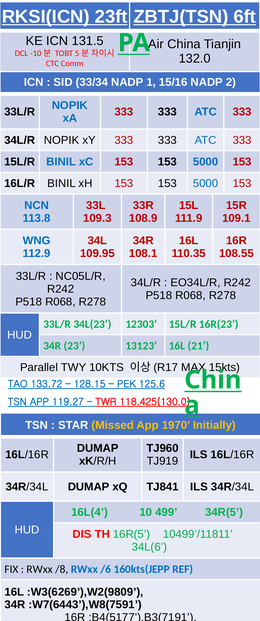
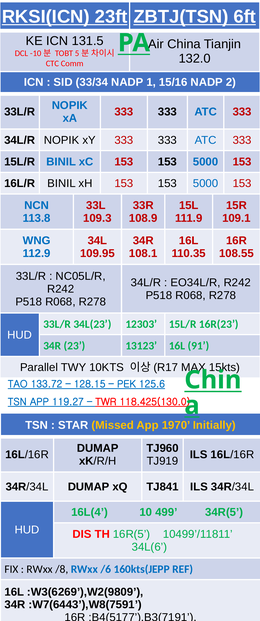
21: 21 -> 91
